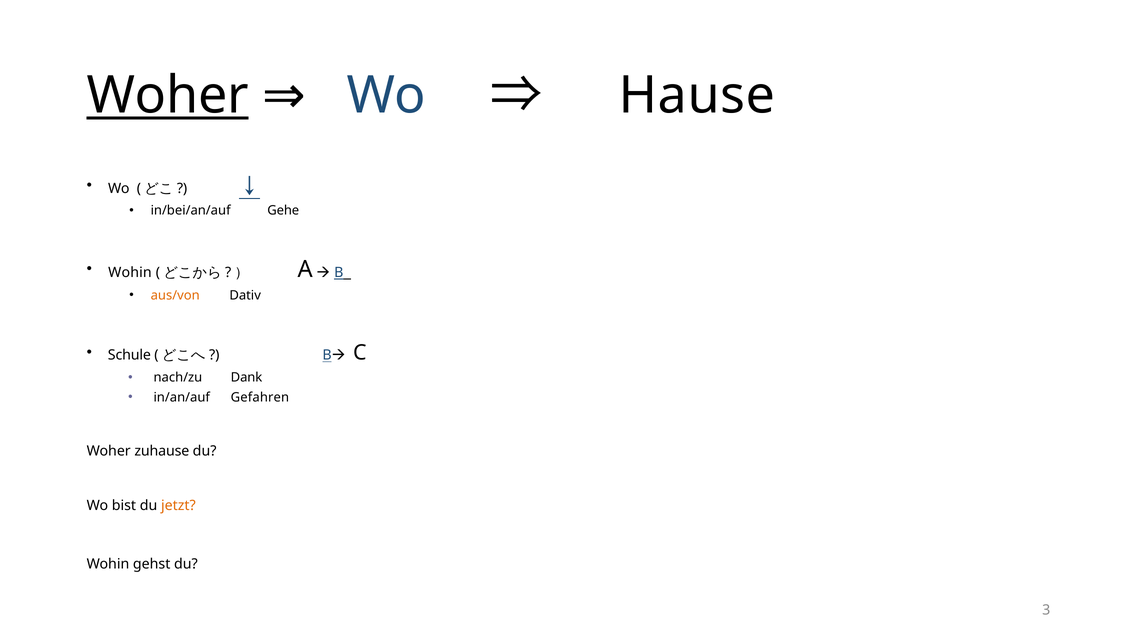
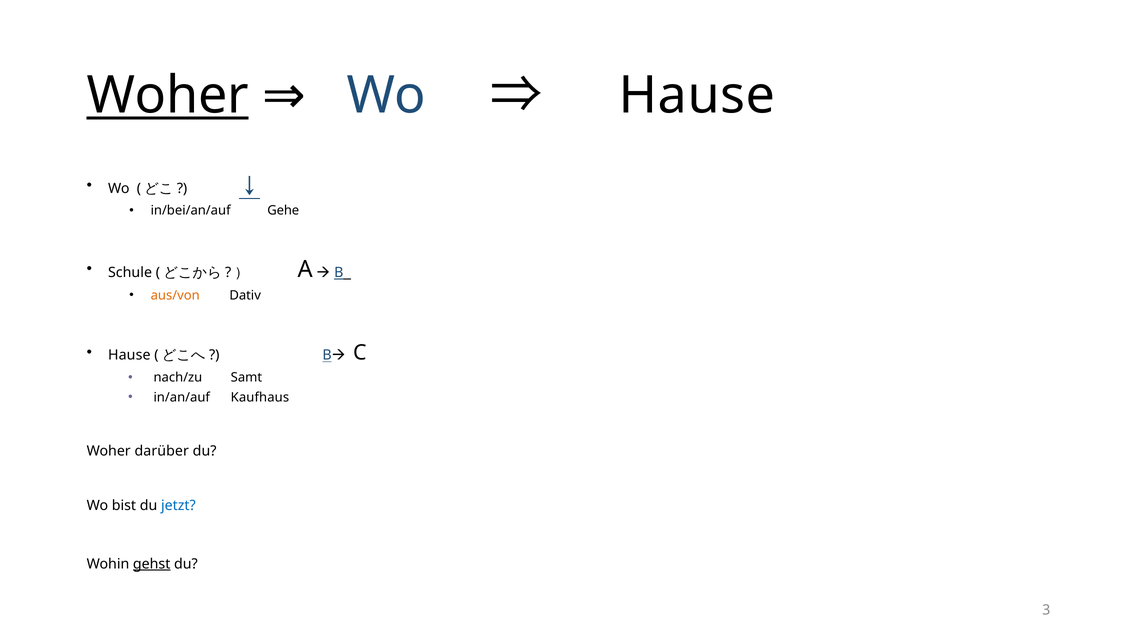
Wohin at (130, 272): Wohin -> Schule
Schule at (129, 355): Schule -> Hause
Dank: Dank -> Samt
Gefahren: Gefahren -> Kaufhaus
zuhause: zuhause -> darüber
jetzt colour: orange -> blue
gehst underline: none -> present
